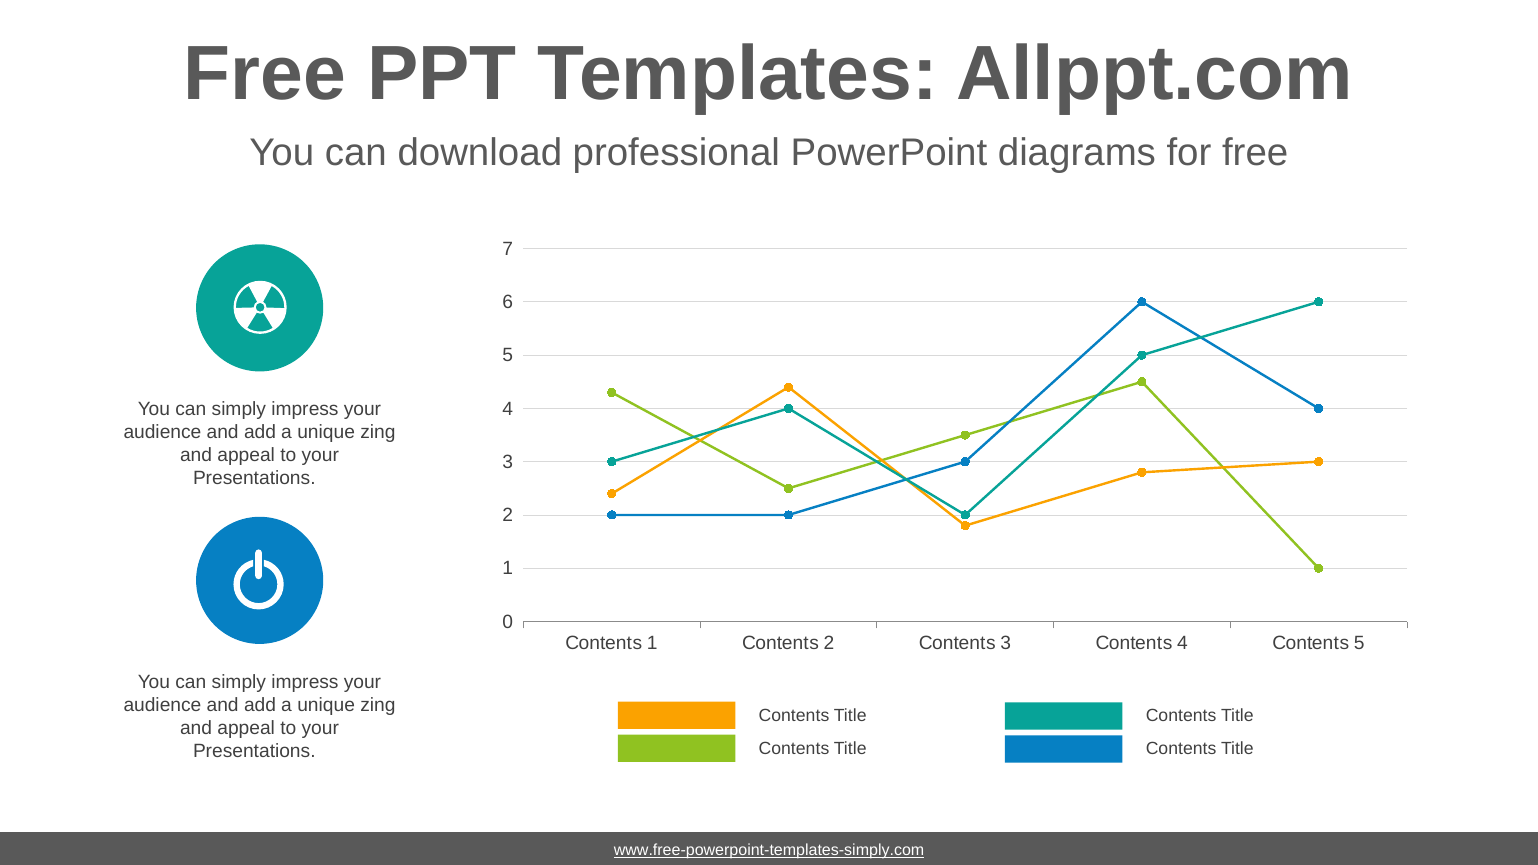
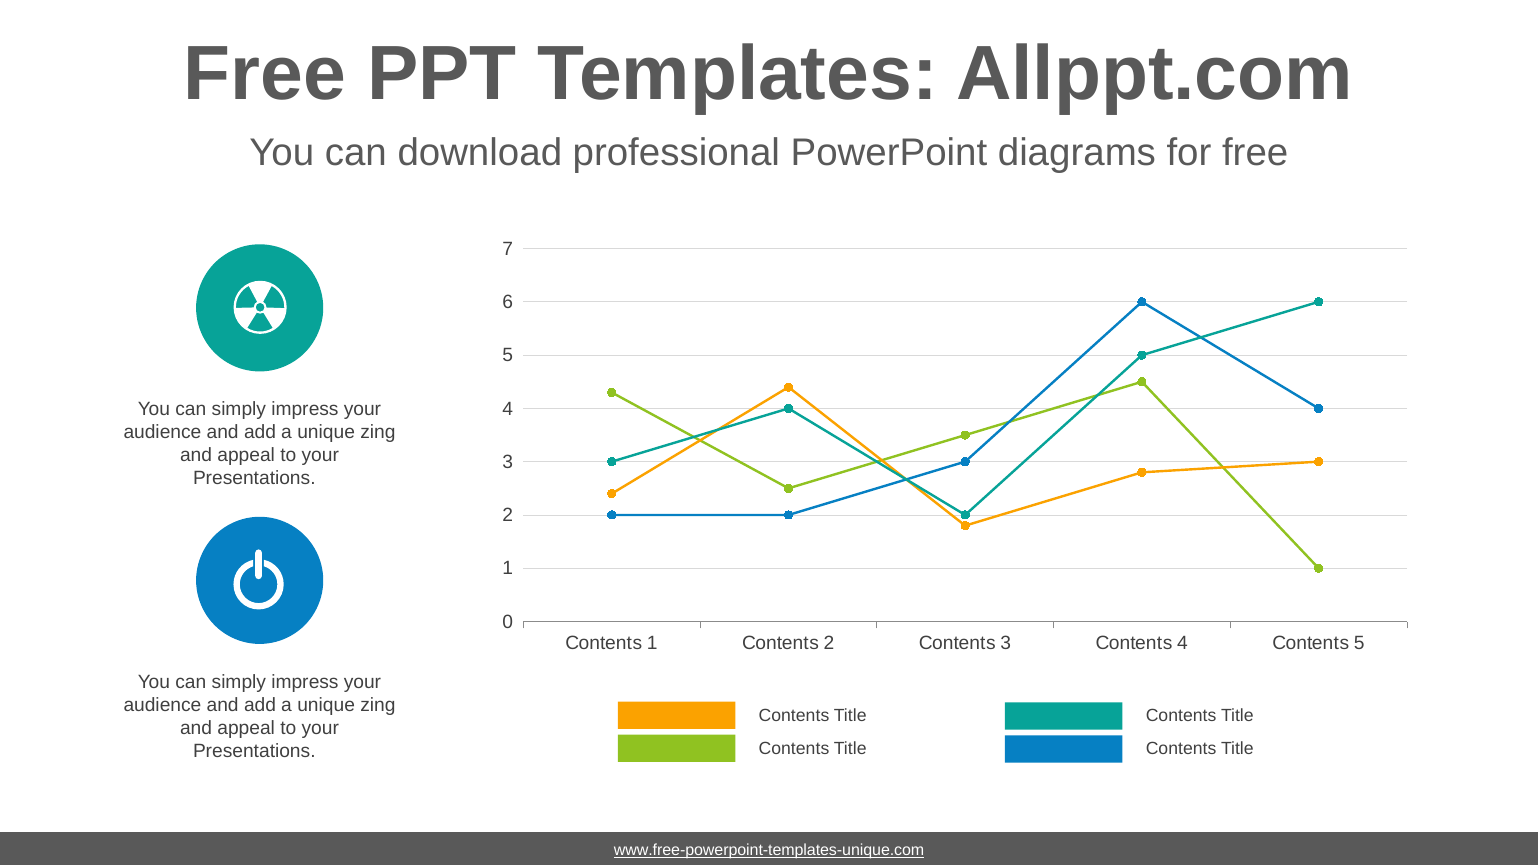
www.free-powerpoint-templates-simply.com: www.free-powerpoint-templates-simply.com -> www.free-powerpoint-templates-unique.com
